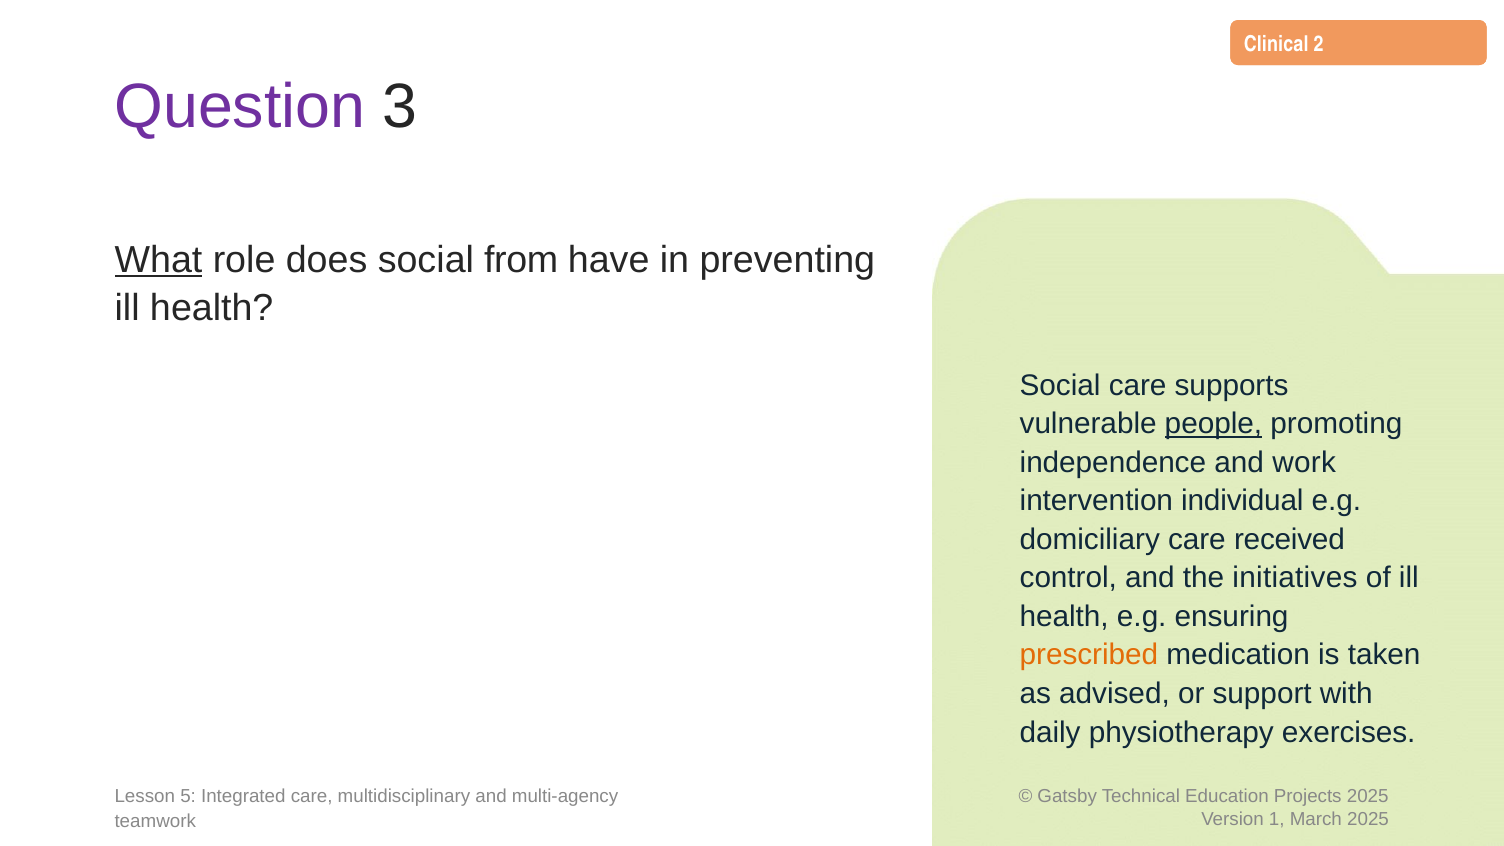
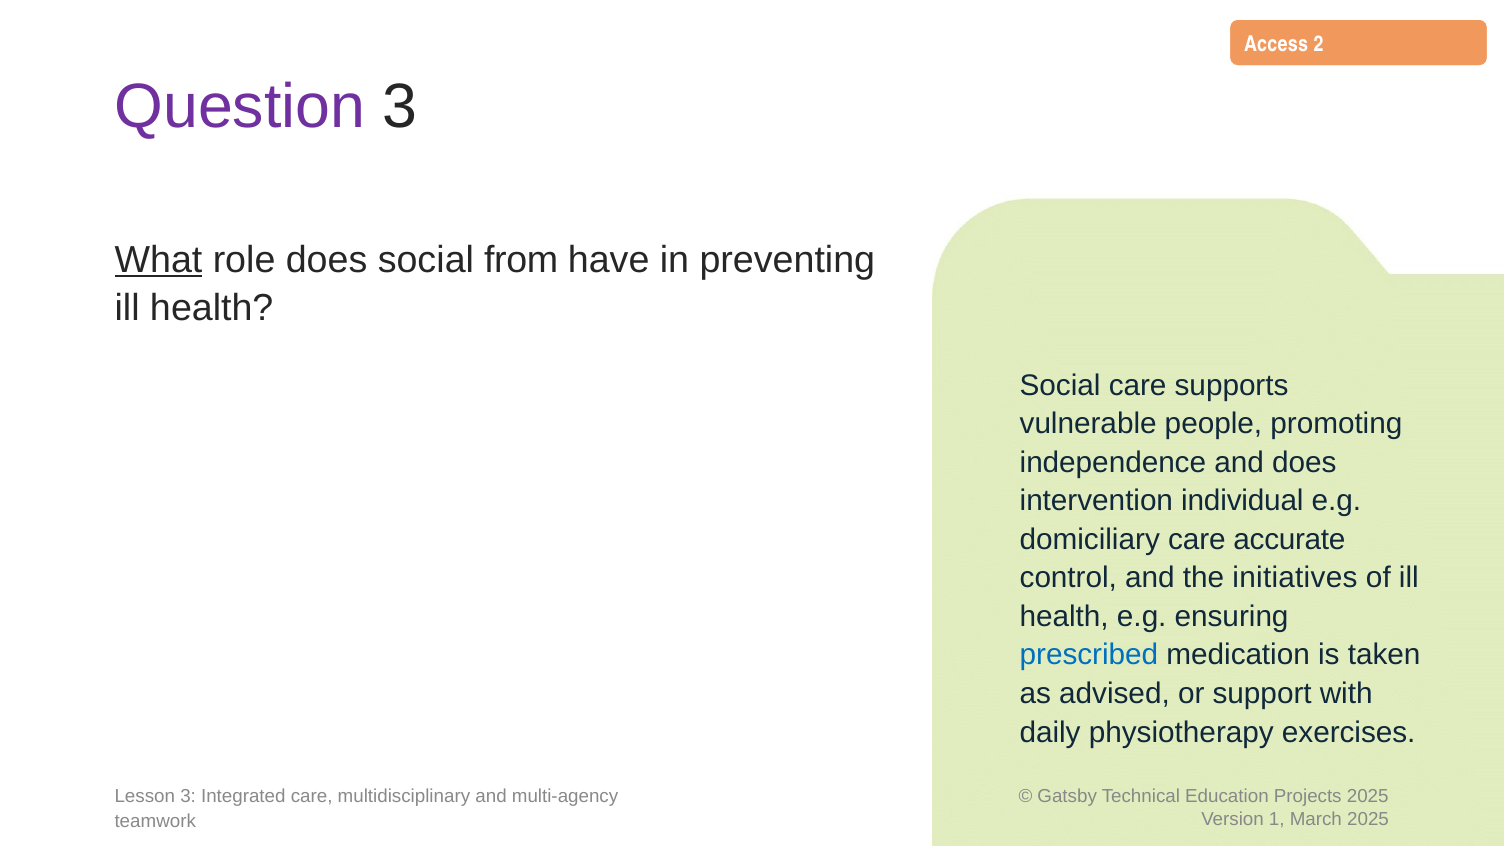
Clinical: Clinical -> Access
people underline: present -> none
and work: work -> does
received: received -> accurate
prescribed colour: orange -> blue
Lesson 5: 5 -> 3
